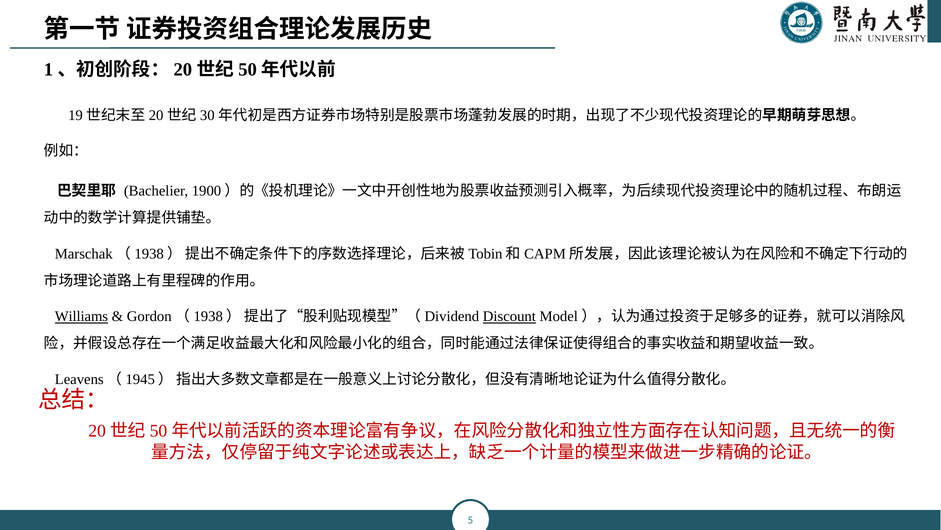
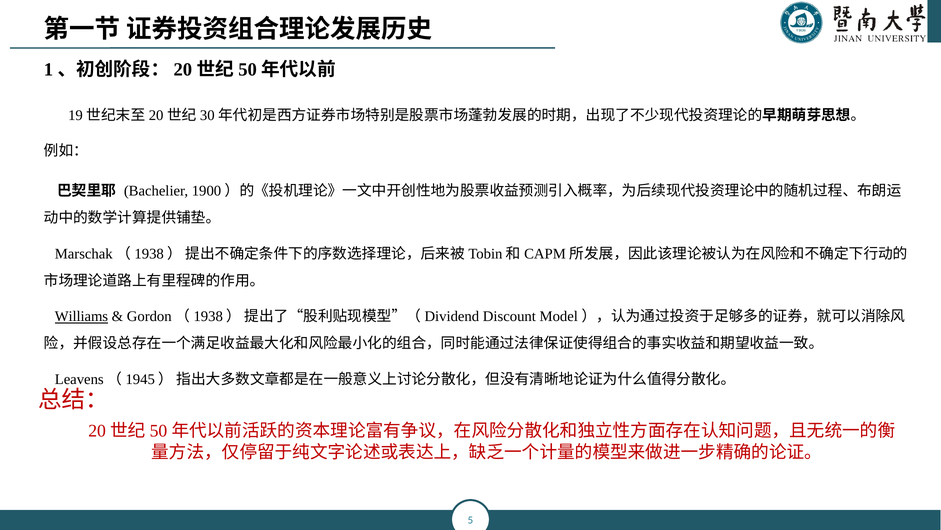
Discount underline: present -> none
